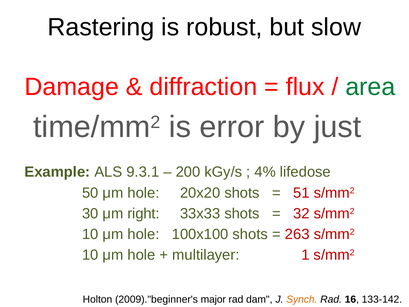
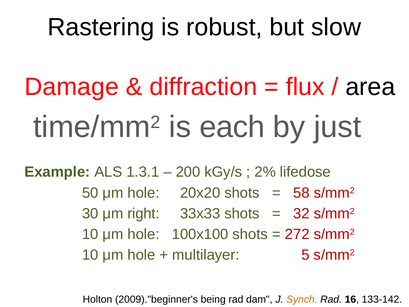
area colour: green -> black
error: error -> each
9.3.1: 9.3.1 -> 1.3.1
4%: 4% -> 2%
51: 51 -> 58
263: 263 -> 272
1: 1 -> 5
major: major -> being
